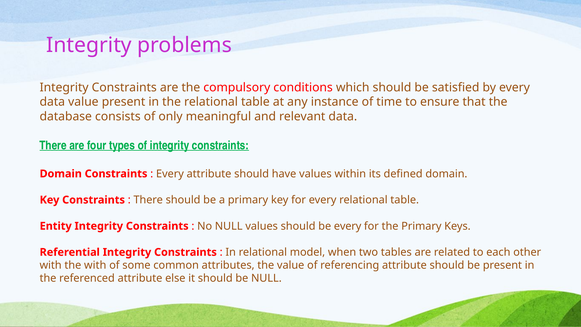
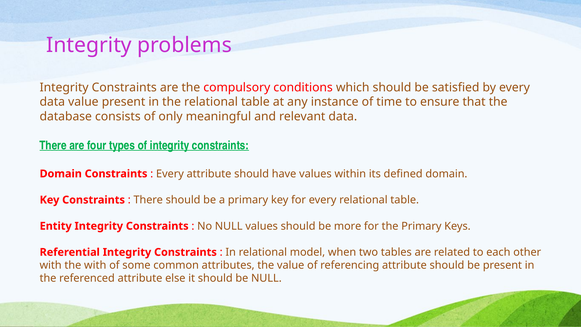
be every: every -> more
